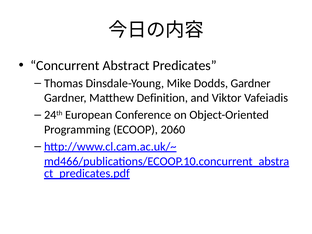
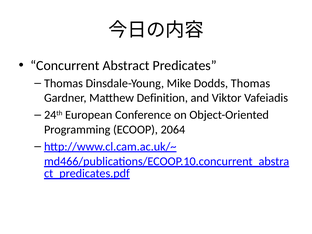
Dodds Gardner: Gardner -> Thomas
2060: 2060 -> 2064
